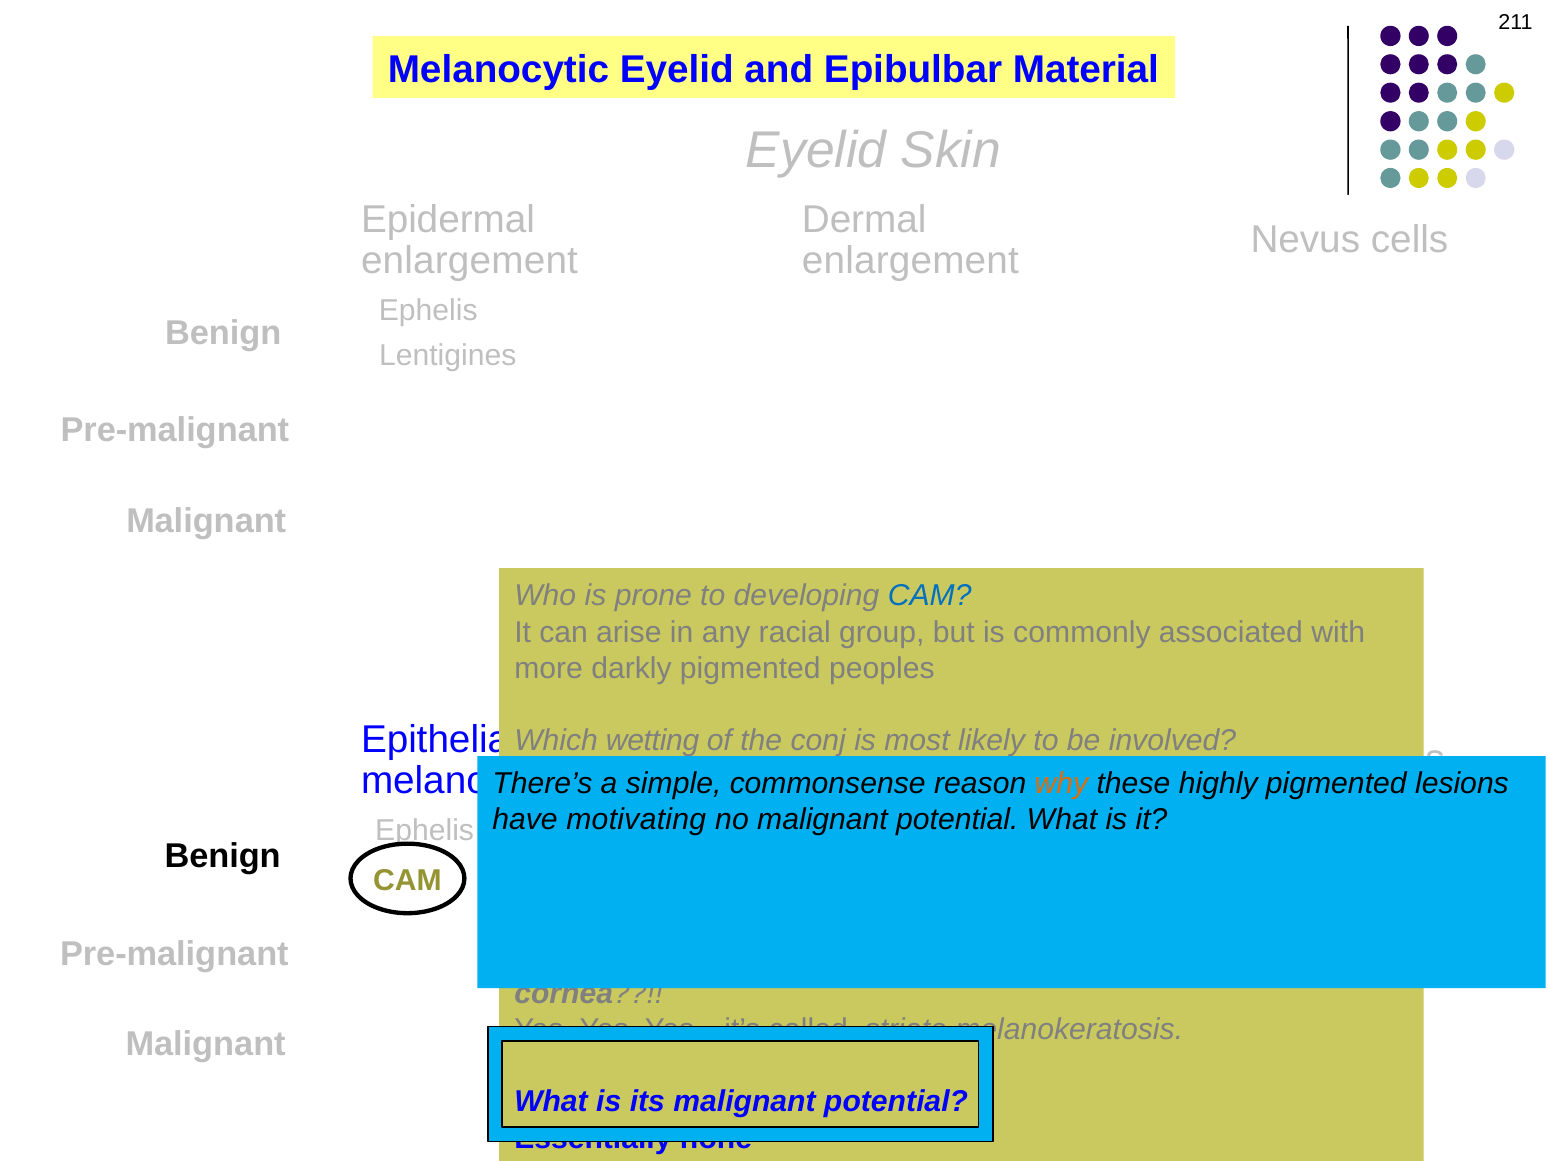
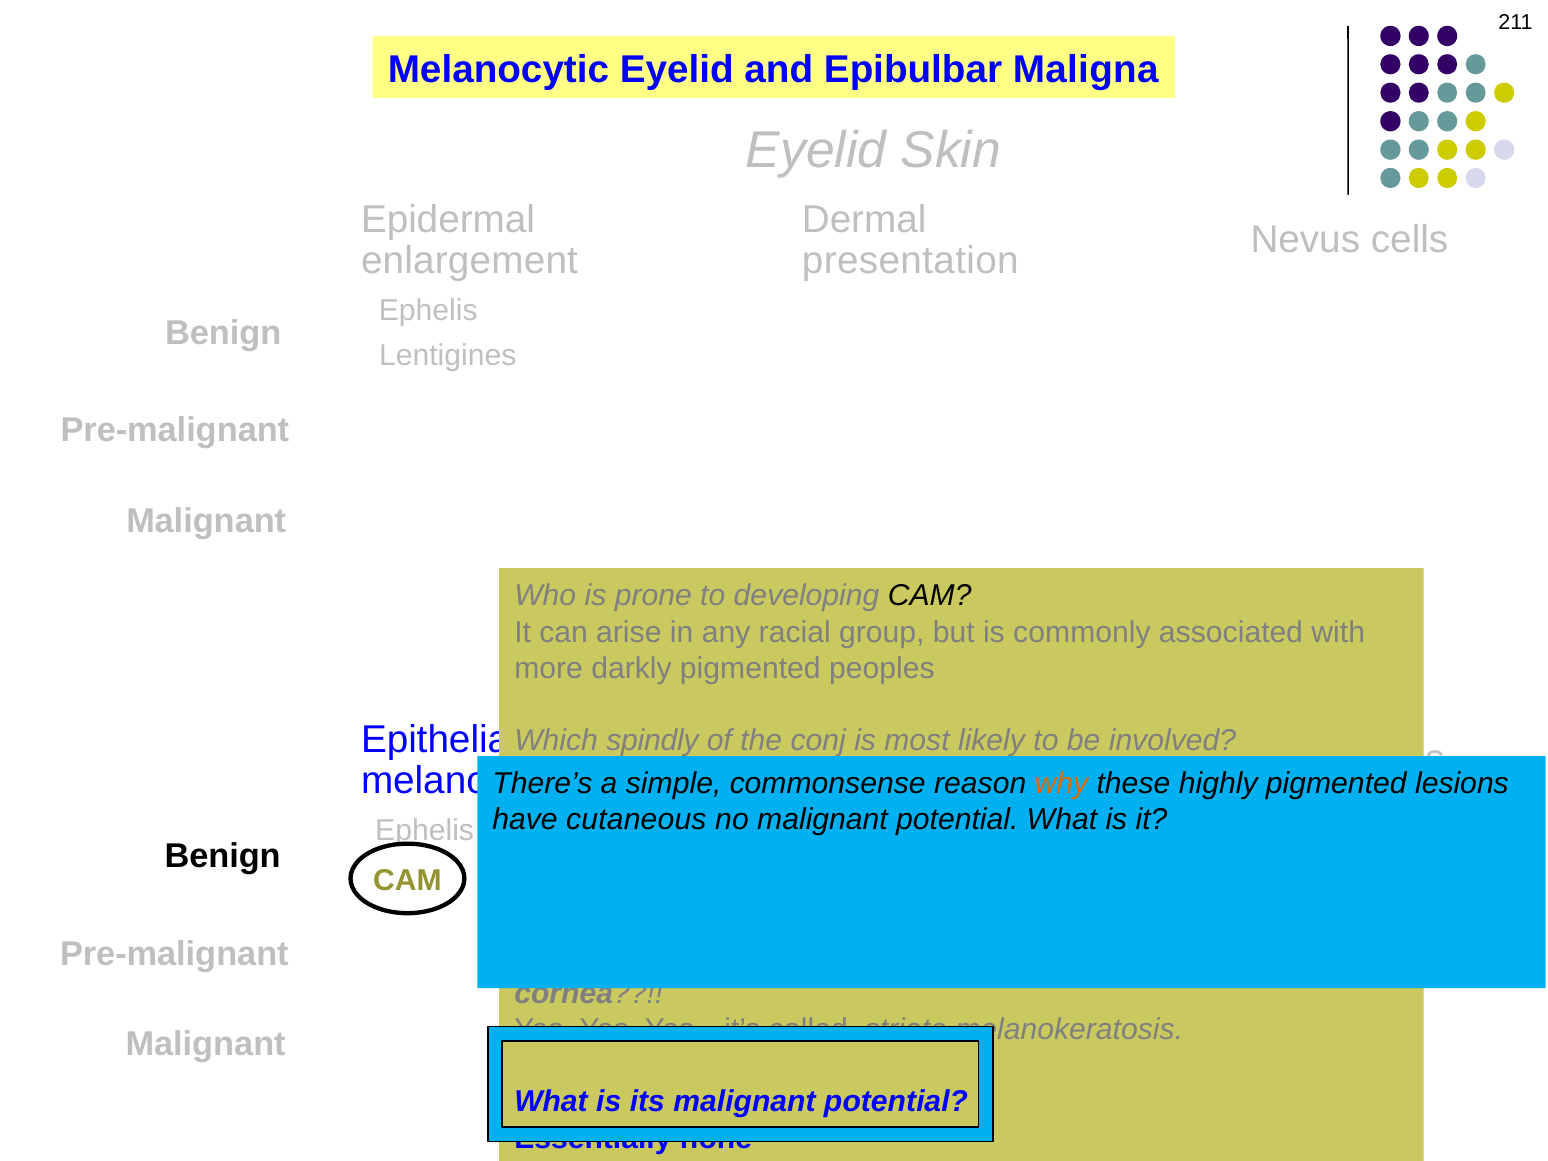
Material: Material -> Maligna
enlargement at (910, 260): enlargement -> presentation
CAM at (930, 596) colour: blue -> black
wetting: wetting -> spindly
motivating: motivating -> cutaneous
